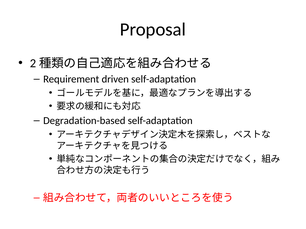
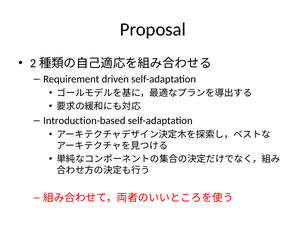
Degradation-based: Degradation-based -> Introduction-based
